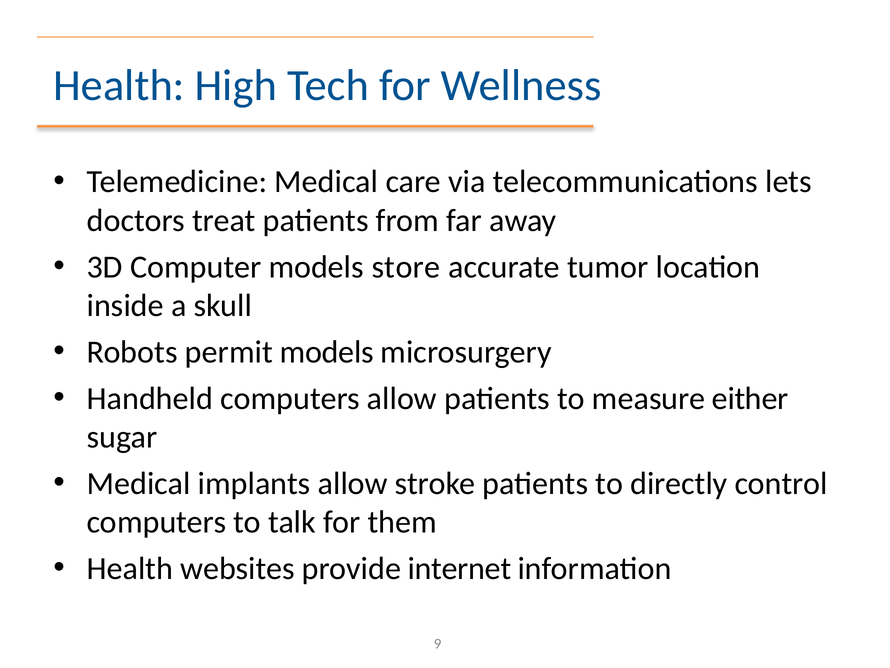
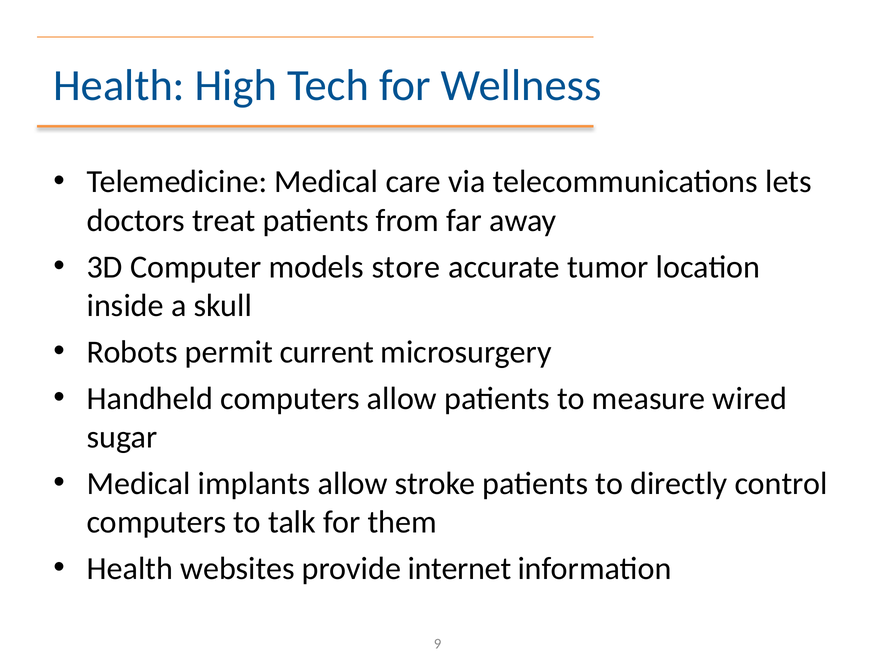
permit models: models -> current
either: either -> wired
